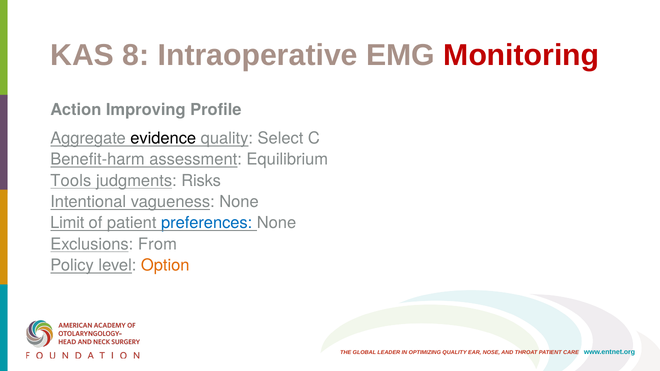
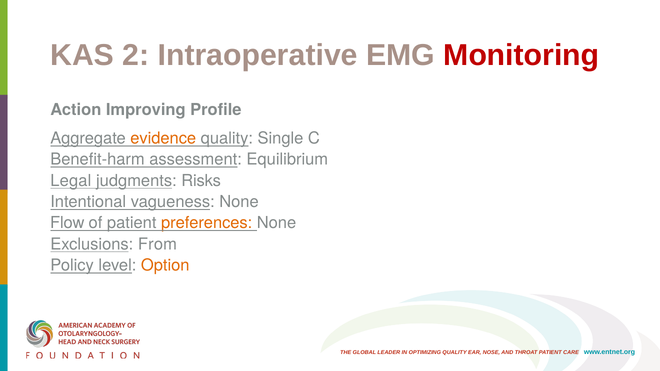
8: 8 -> 2
evidence colour: black -> orange
Select: Select -> Single
Tools: Tools -> Legal
Limit: Limit -> Flow
preferences colour: blue -> orange
